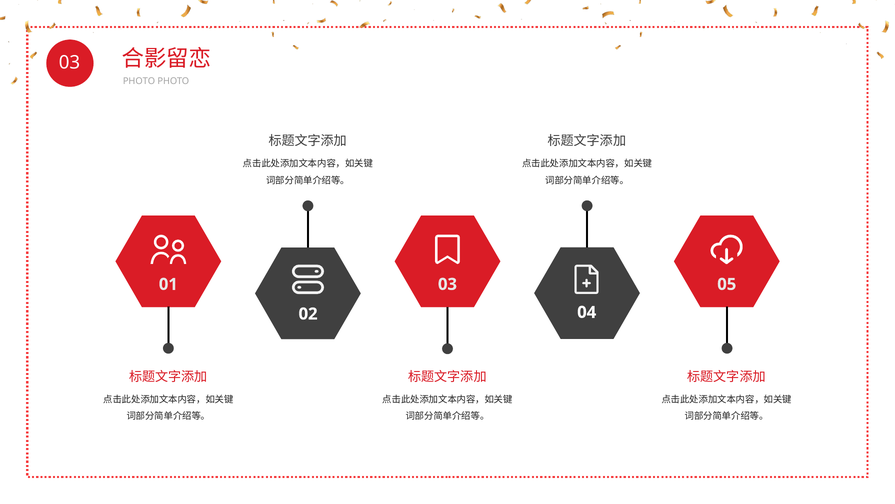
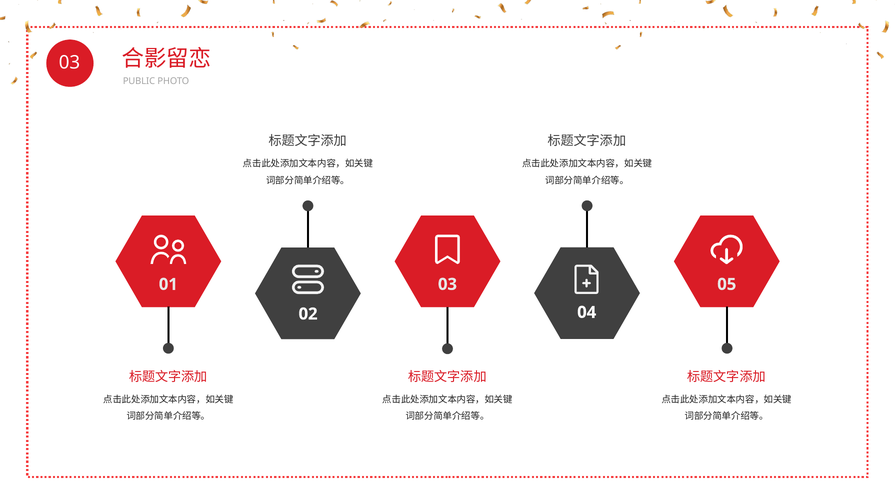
PHOTO at (139, 81): PHOTO -> PUBLIC
